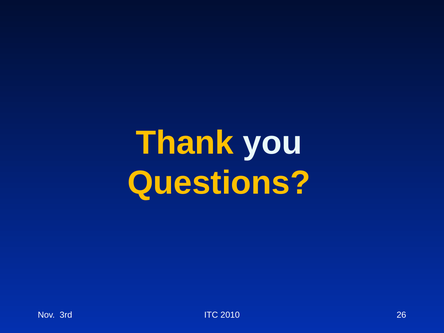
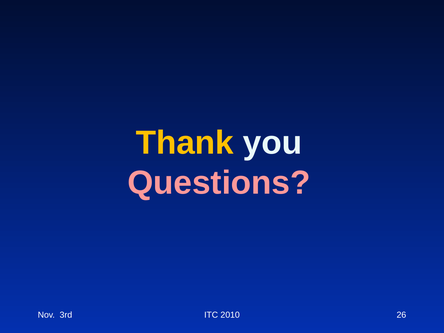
Questions colour: yellow -> pink
